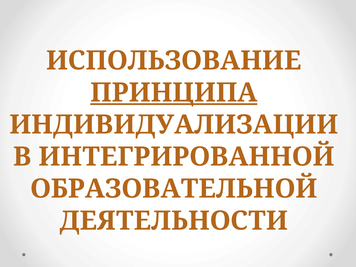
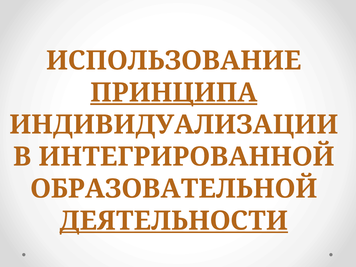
ДЕЯТЕЛЬНОСТИ underline: none -> present
